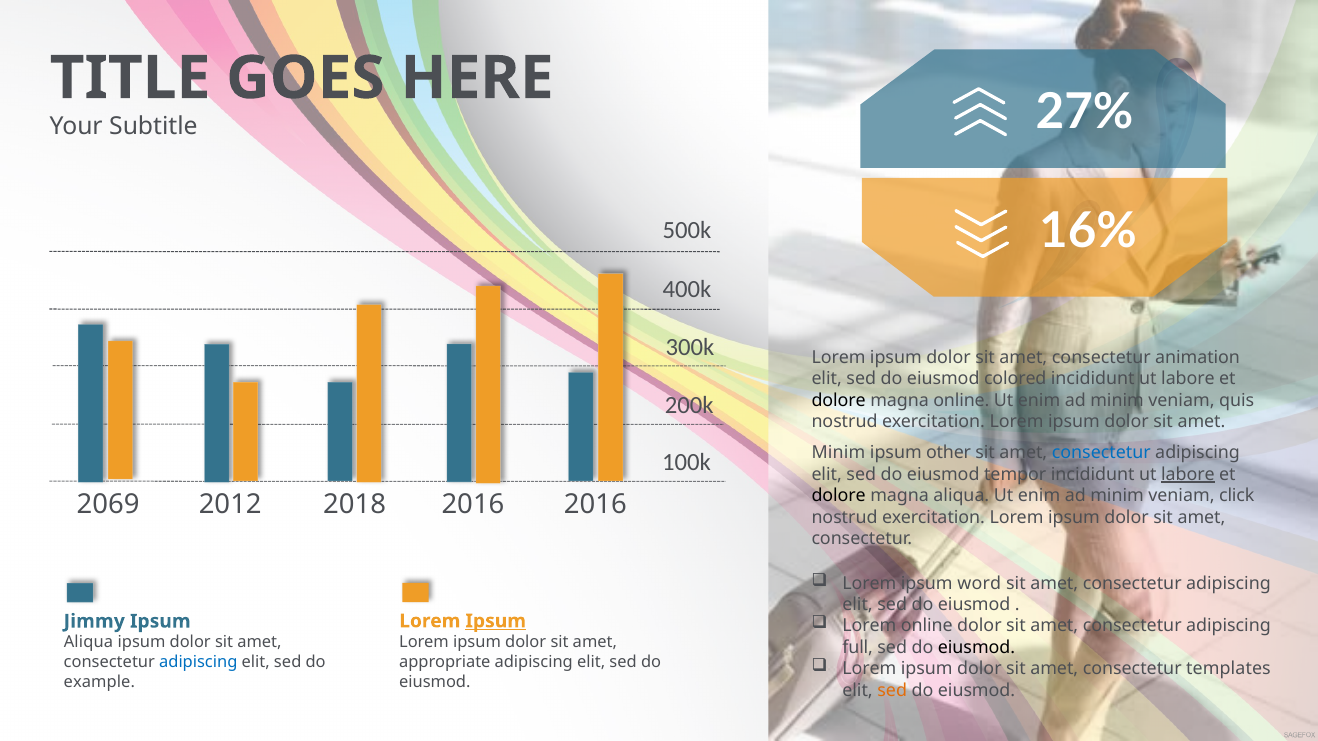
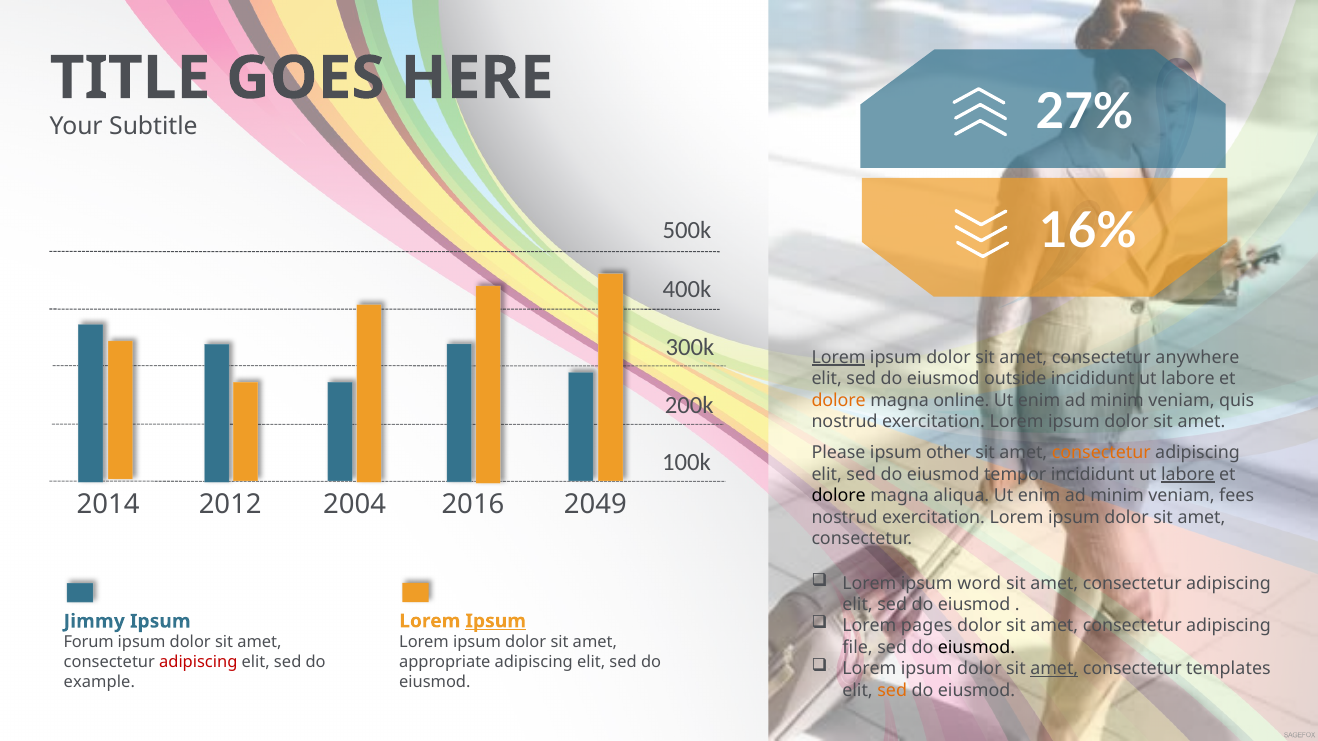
Lorem at (839, 357) underline: none -> present
animation: animation -> anywhere
colored: colored -> outside
dolore at (839, 400) colour: black -> orange
Minim at (838, 453): Minim -> Please
consectetur at (1101, 453) colour: blue -> orange
click: click -> fees
2069: 2069 -> 2014
2018: 2018 -> 2004
2016 2016: 2016 -> 2049
Lorem online: online -> pages
Aliqua at (88, 643): Aliqua -> Forum
full: full -> file
adipiscing at (198, 662) colour: blue -> red
amet at (1054, 669) underline: none -> present
